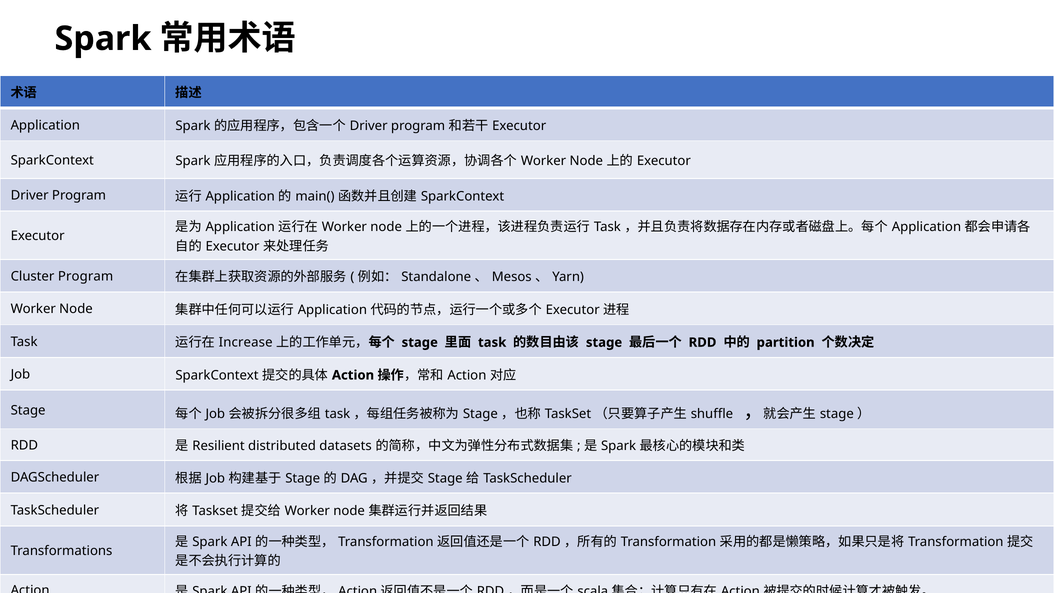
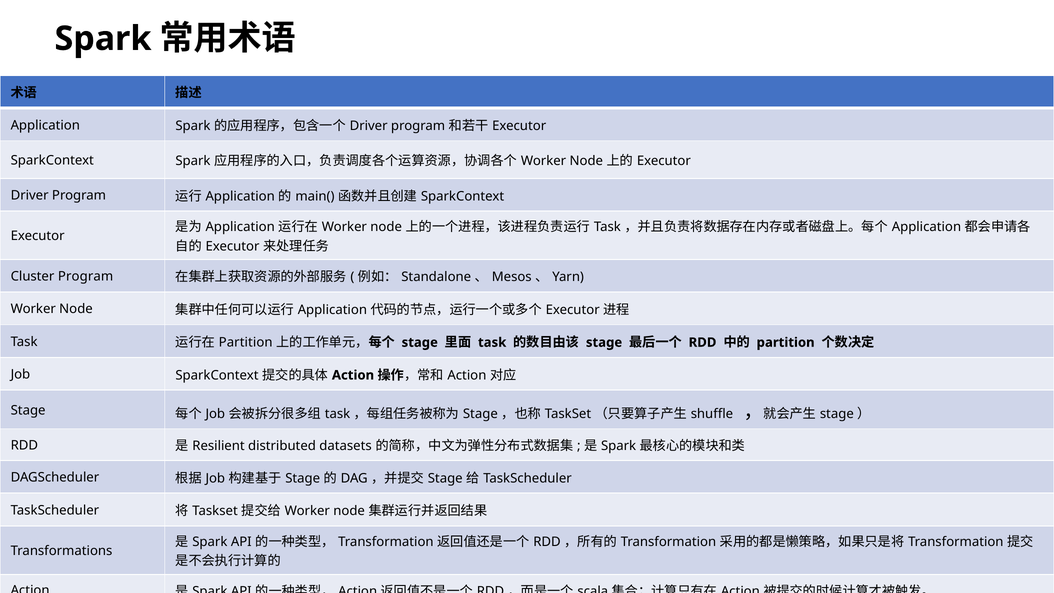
Increase at (246, 342): Increase -> Partition
